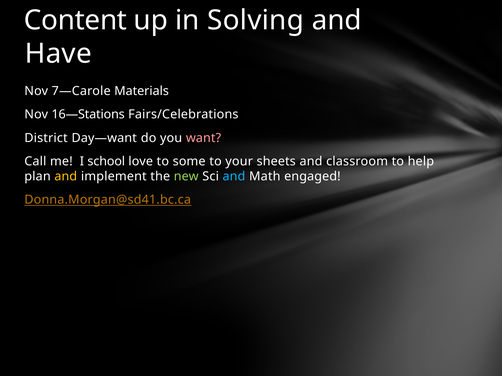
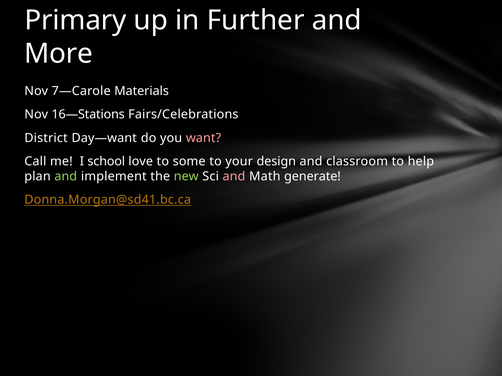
Content: Content -> Primary
Solving: Solving -> Further
Have: Have -> More
sheets: sheets -> design
and at (66, 177) colour: yellow -> light green
and at (234, 177) colour: light blue -> pink
engaged: engaged -> generate
